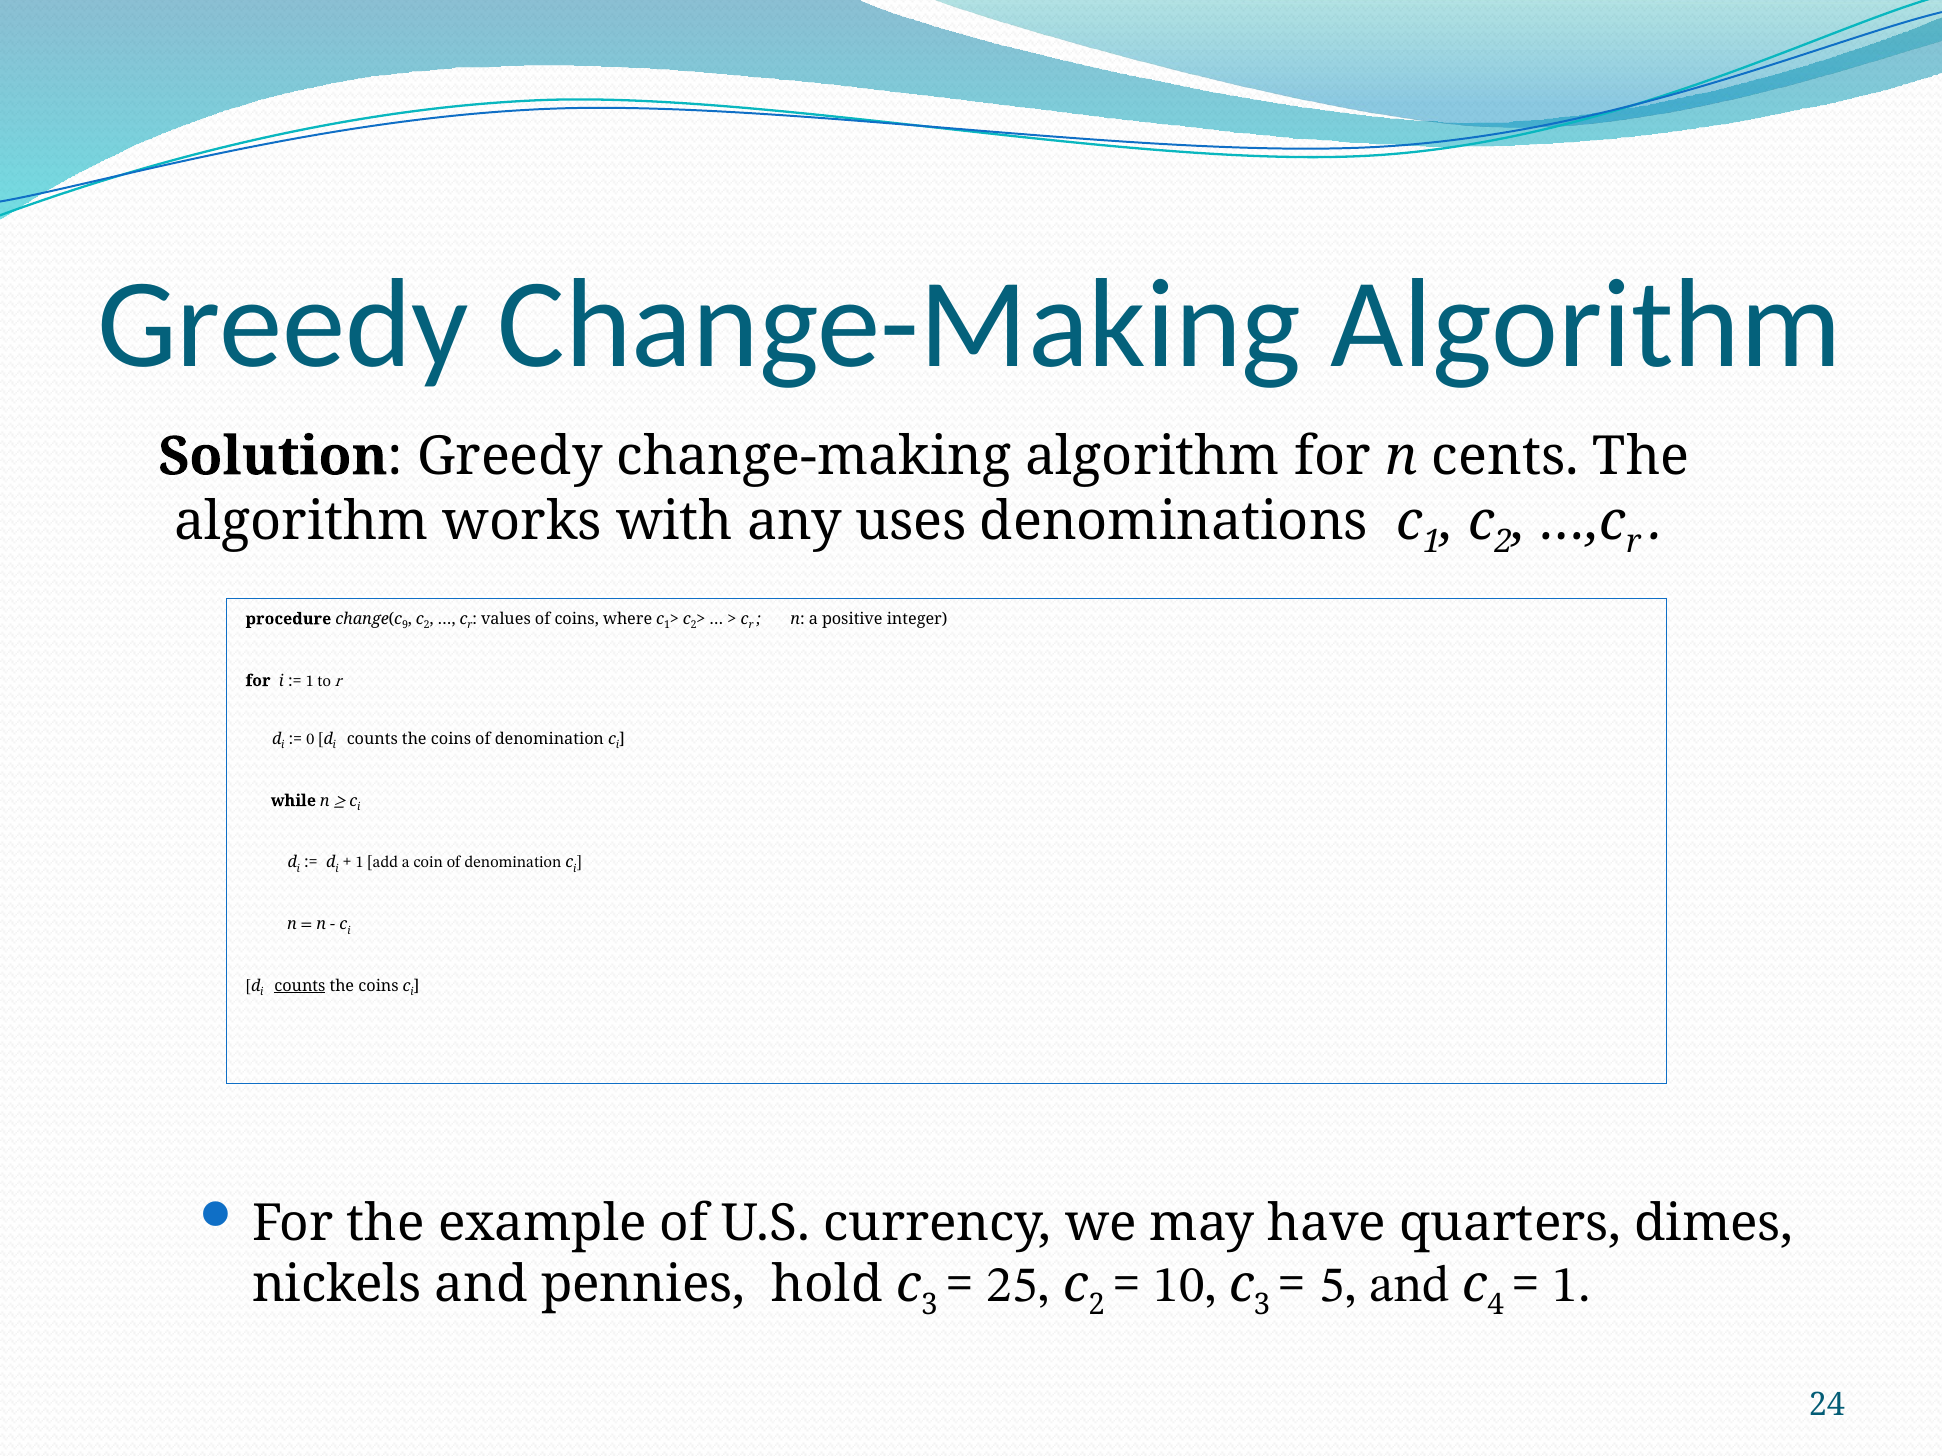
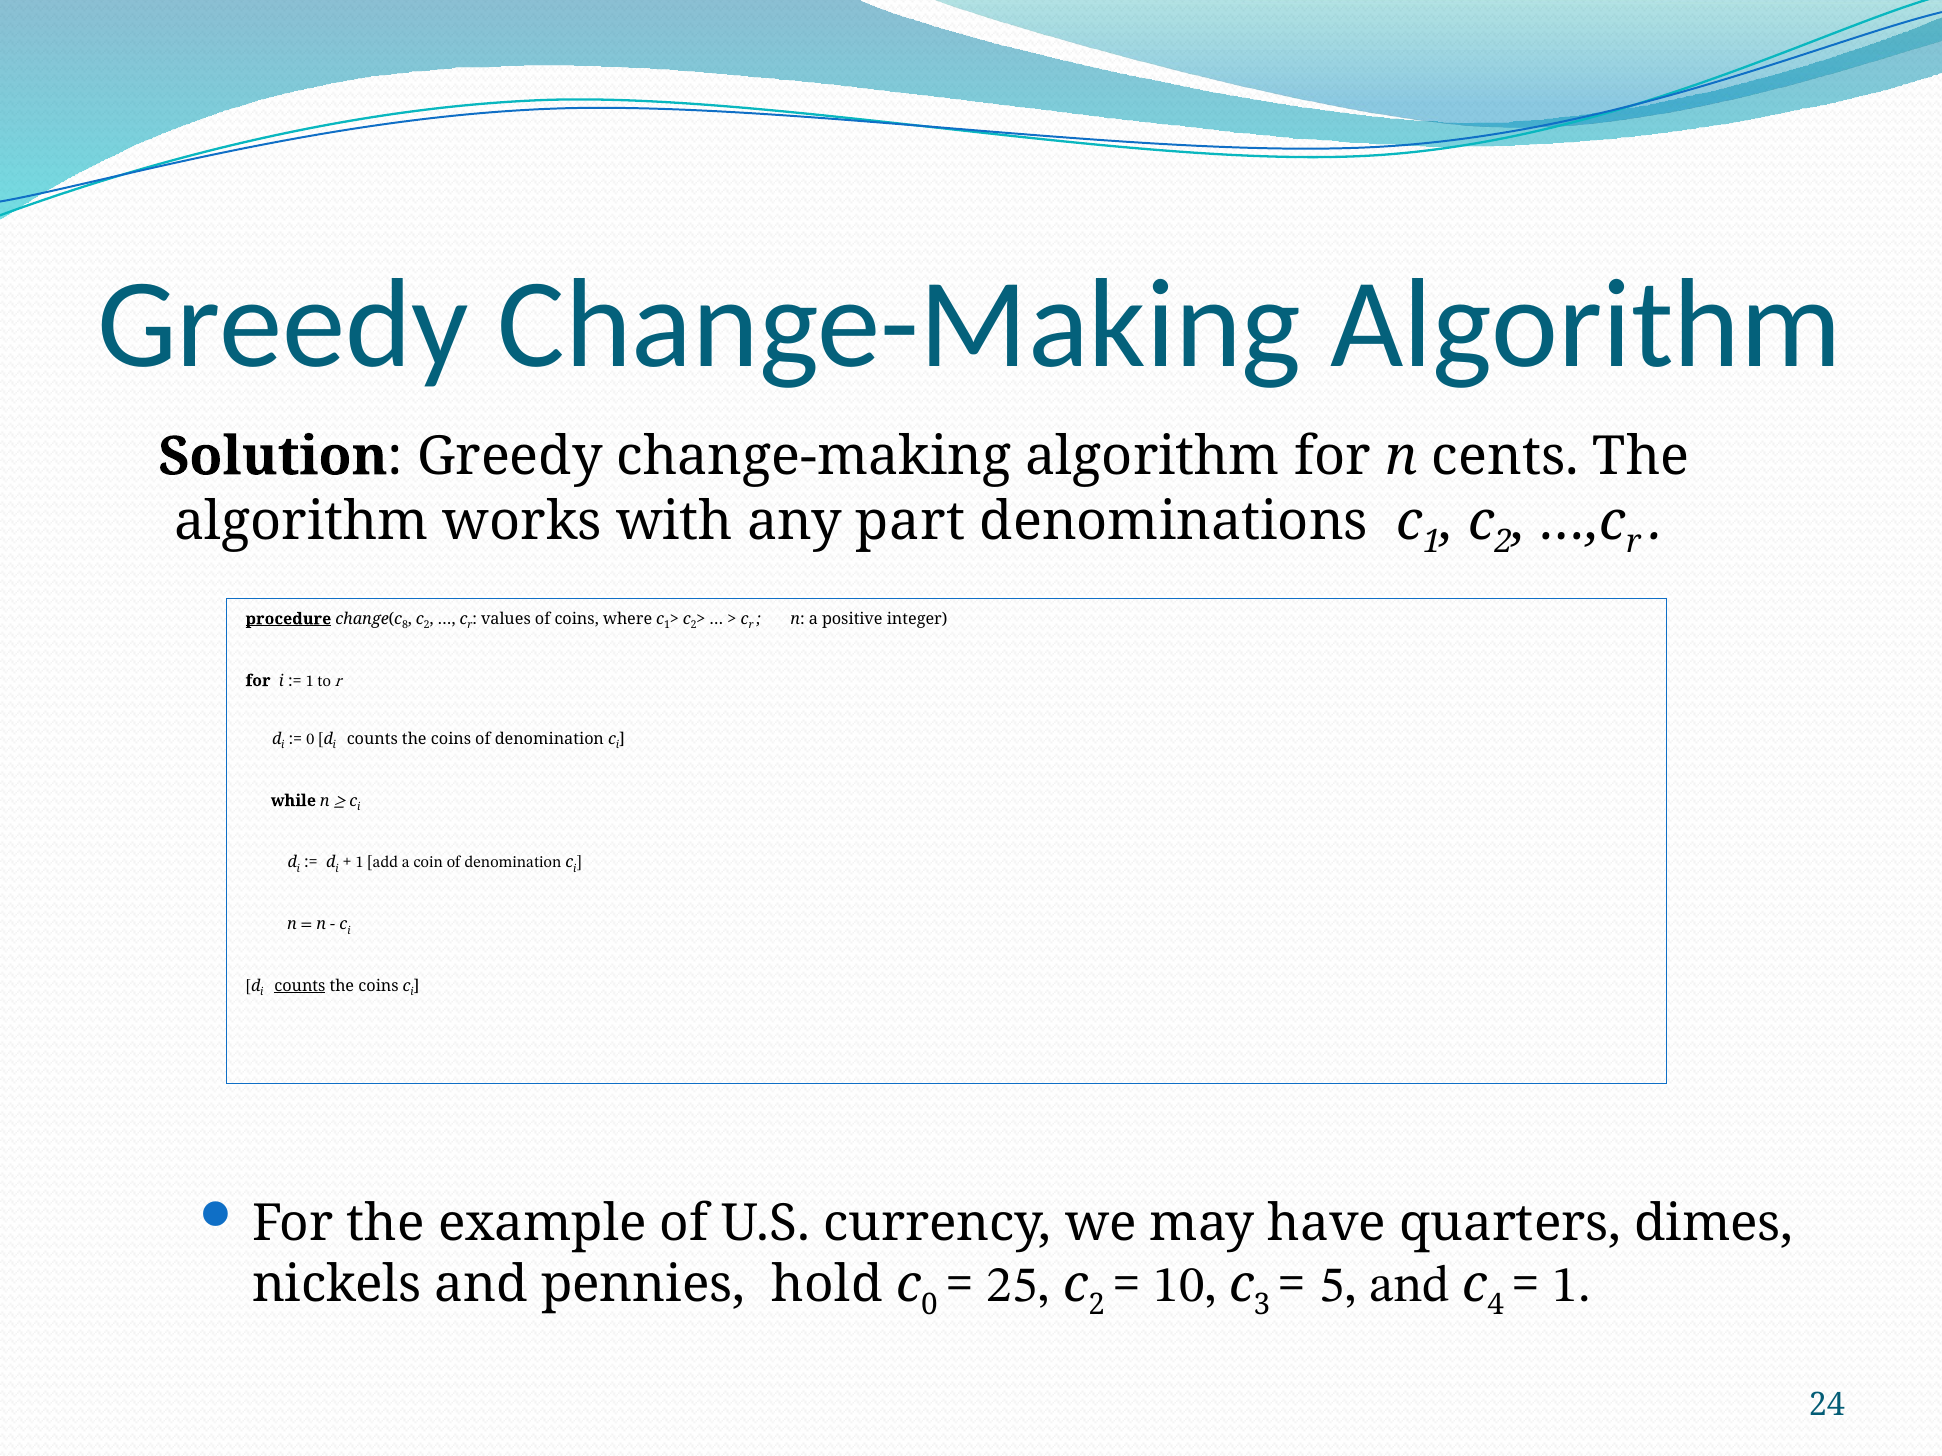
uses: uses -> part
procedure underline: none -> present
9: 9 -> 8
3 at (930, 1305): 3 -> 0
